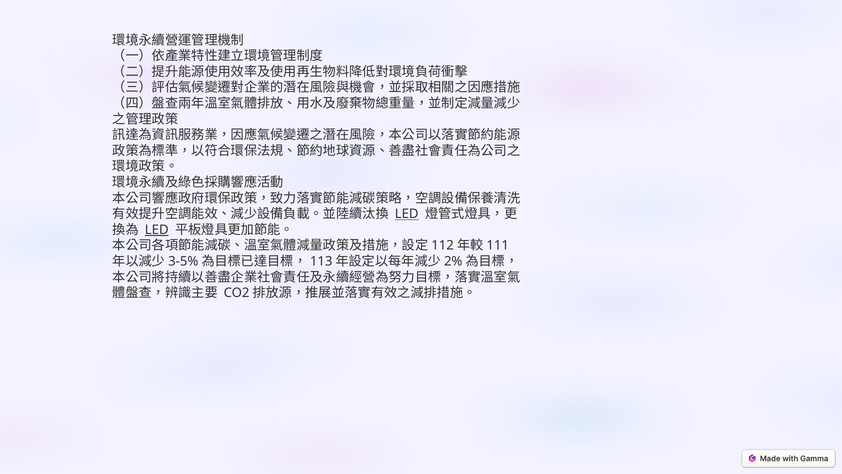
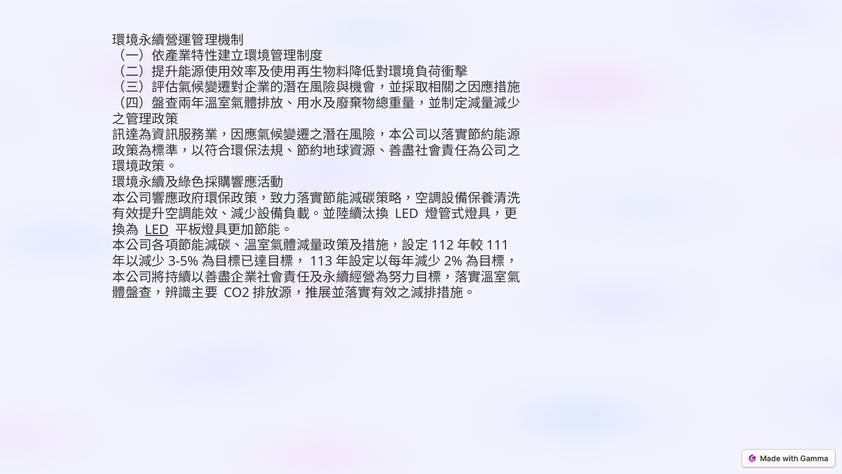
LED at (407, 214) underline: present -> none
